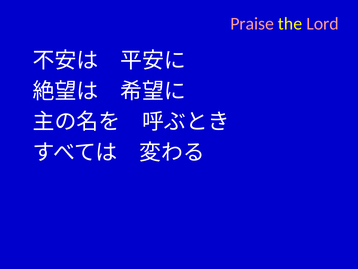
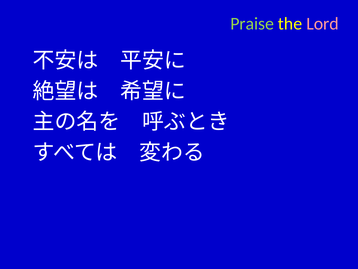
Praise colour: pink -> light green
